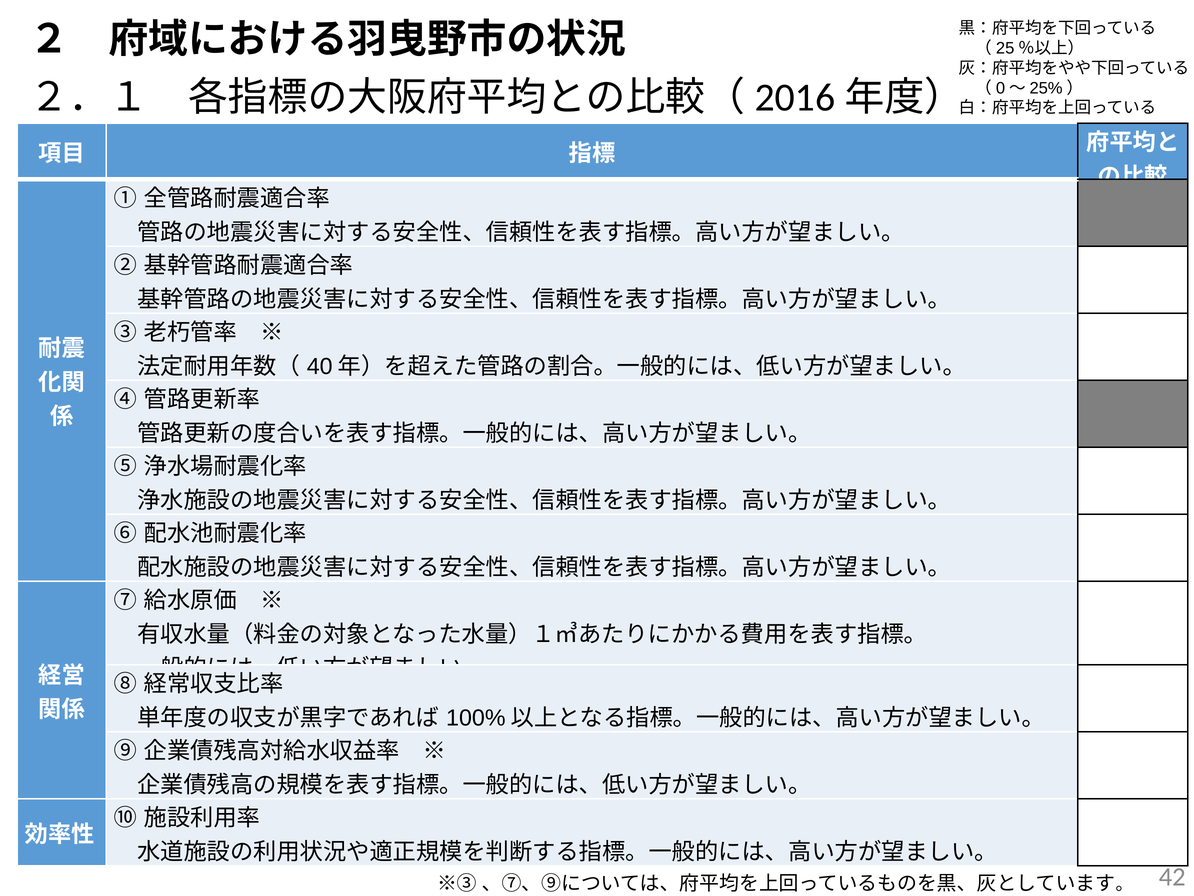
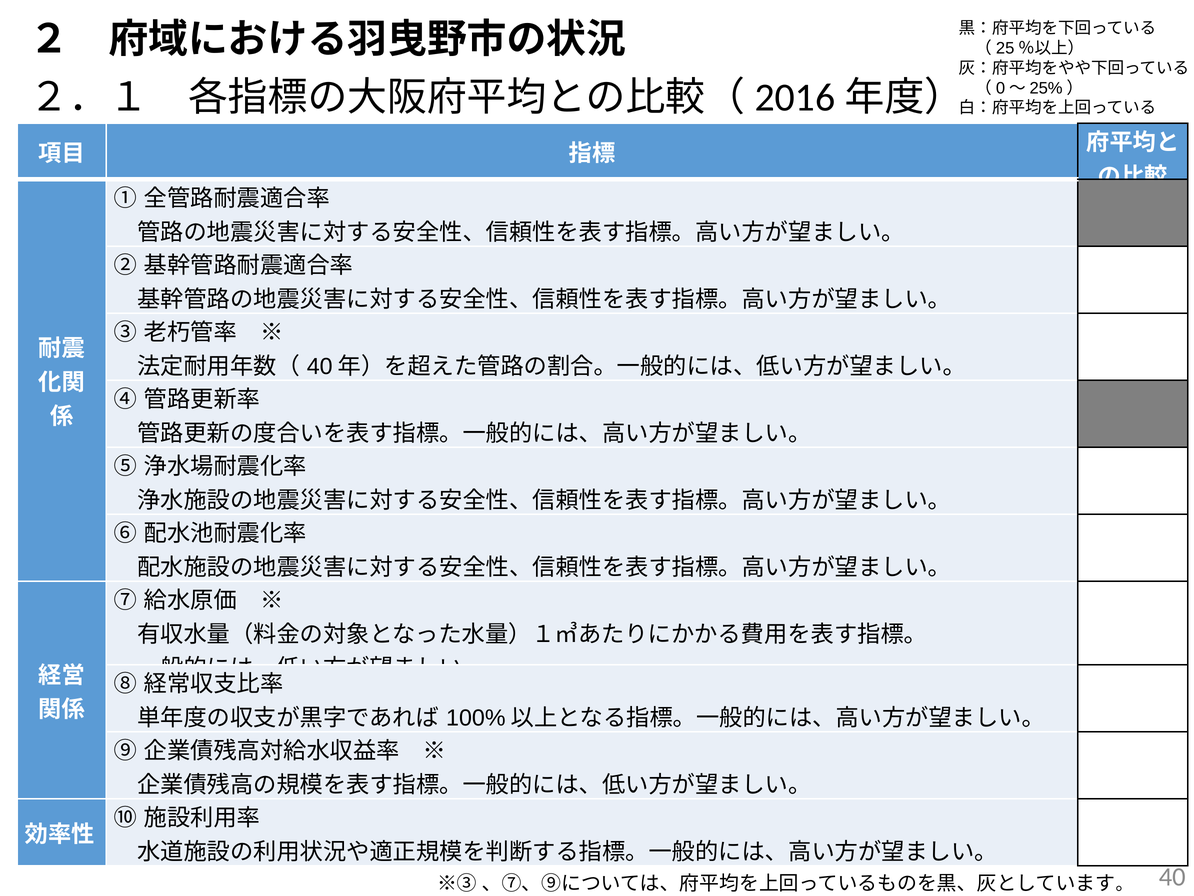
42: 42 -> 40
